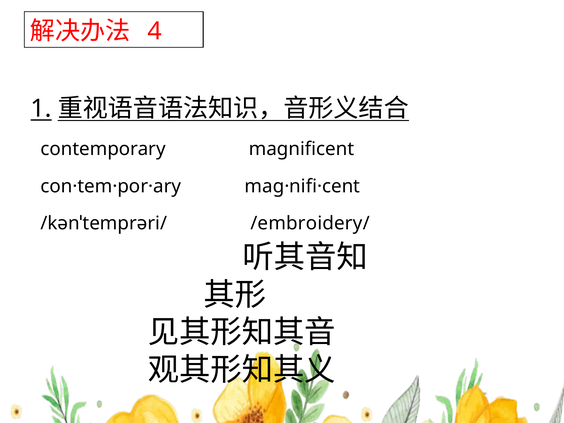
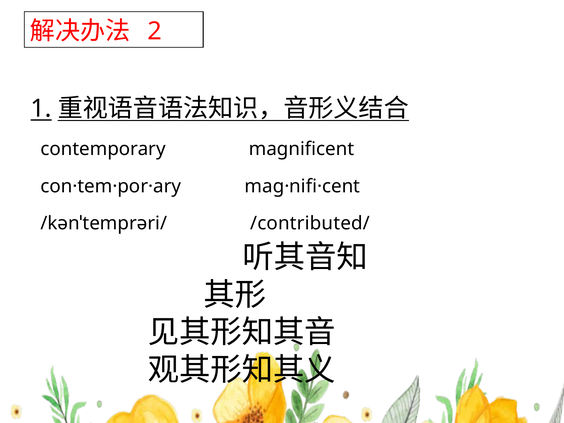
4: 4 -> 2
/embroidery/: /embroidery/ -> /contributed/
